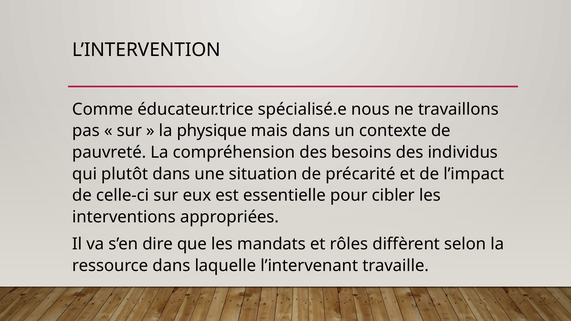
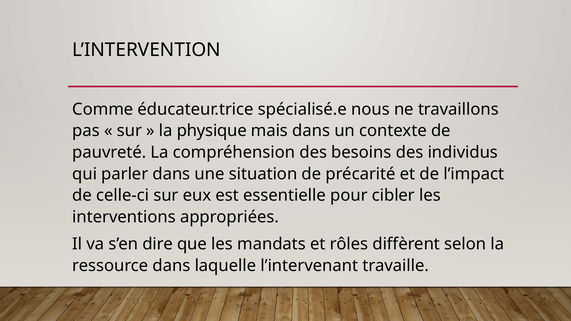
plutôt: plutôt -> parler
